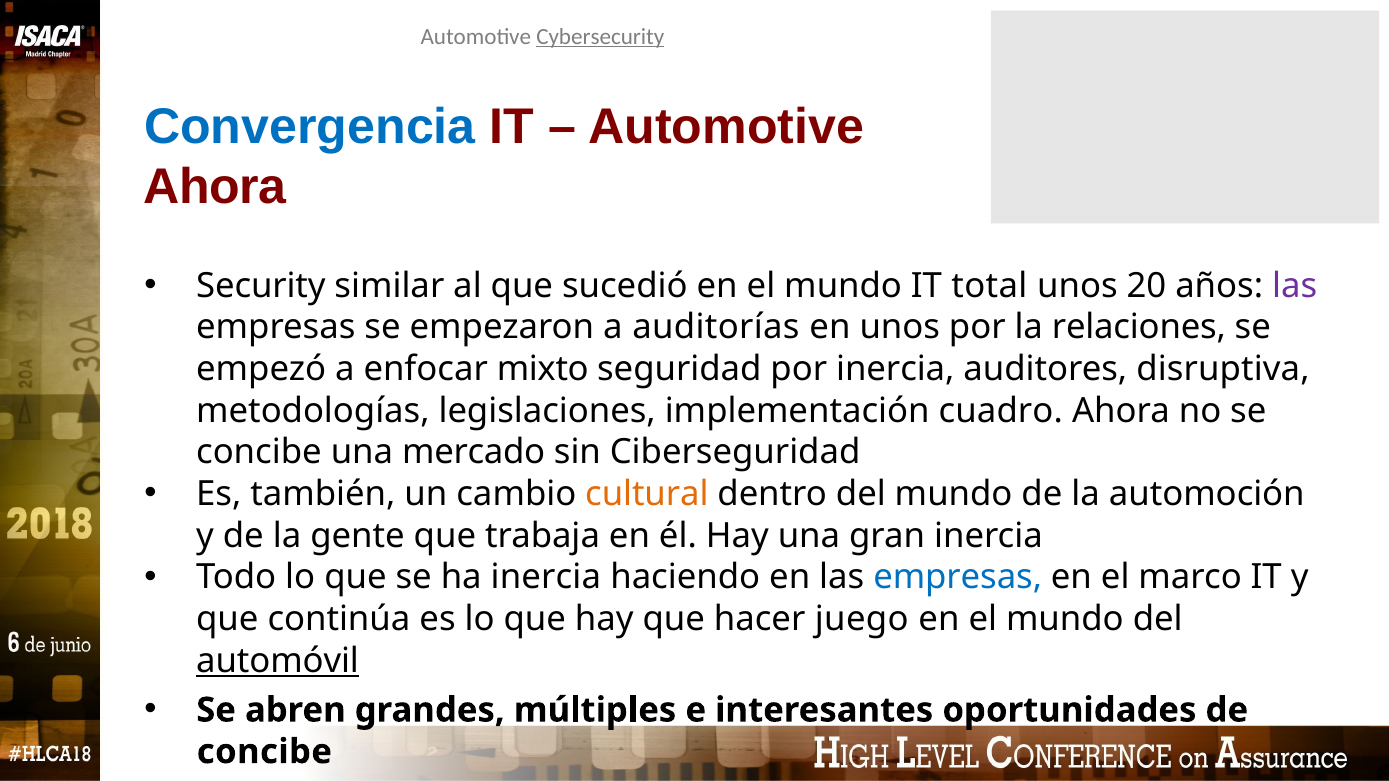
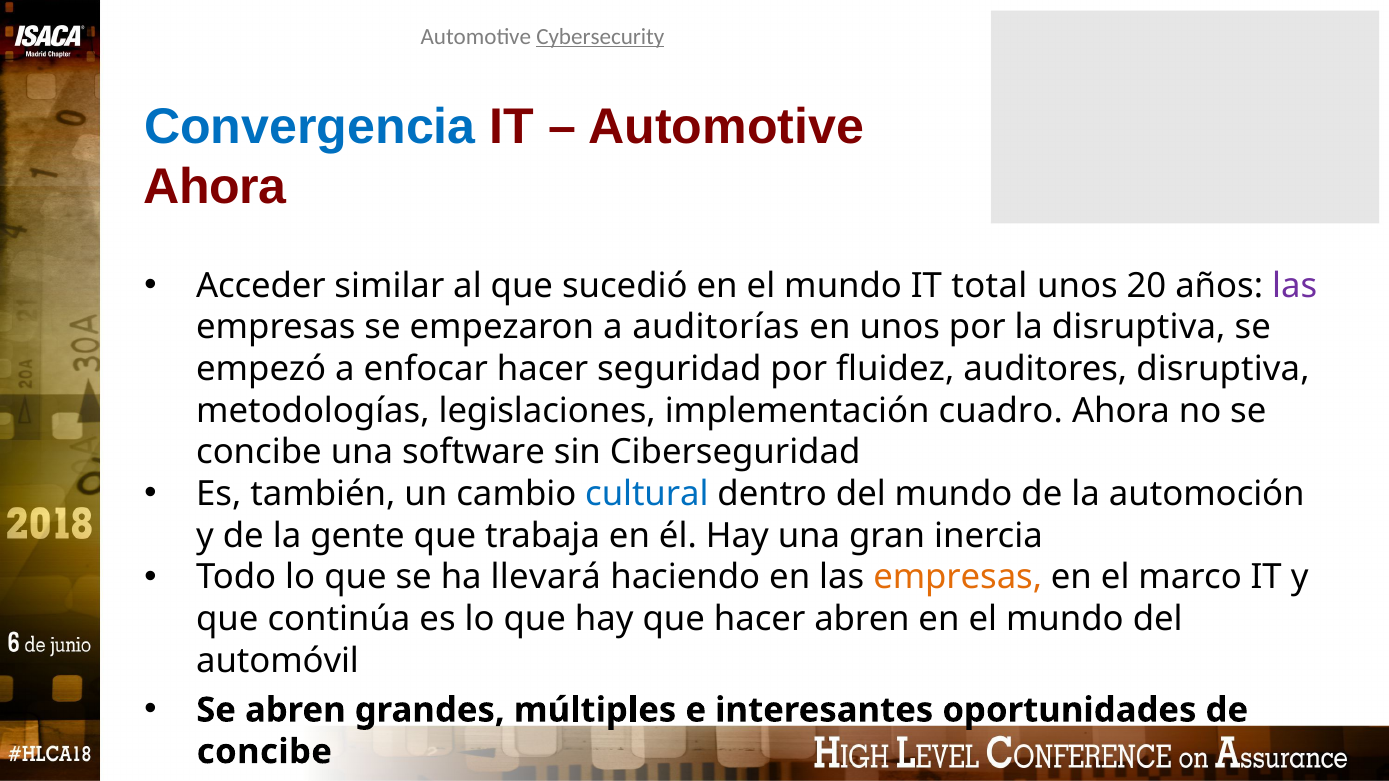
Security: Security -> Acceder
la relaciones: relaciones -> disruptiva
enfocar mixto: mixto -> hacer
por inercia: inercia -> fluidez
mercado: mercado -> software
cultural colour: orange -> blue
ha inercia: inercia -> llevará
empresas at (958, 578) colour: blue -> orange
hacer juego: juego -> abren
automóvil underline: present -> none
